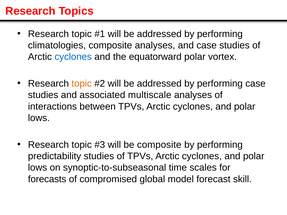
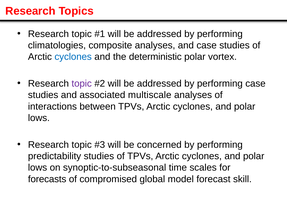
equatorward: equatorward -> deterministic
topic at (82, 84) colour: orange -> purple
be composite: composite -> concerned
